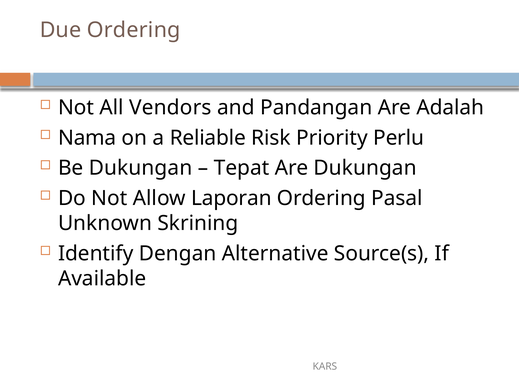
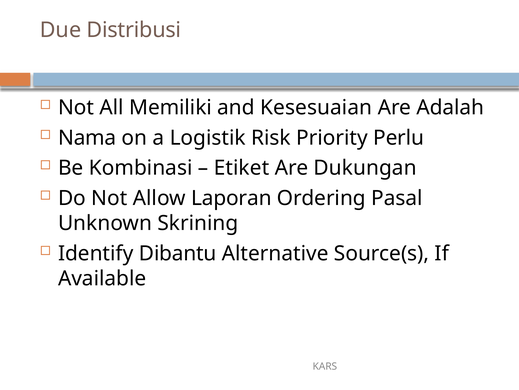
Due Ordering: Ordering -> Distribusi
Vendors: Vendors -> Memiliki
Pandangan: Pandangan -> Kesesuaian
Reliable: Reliable -> Logistik
Be Dukungan: Dukungan -> Kombinasi
Tepat: Tepat -> Etiket
Dengan: Dengan -> Dibantu
